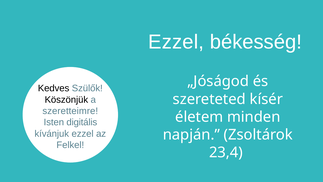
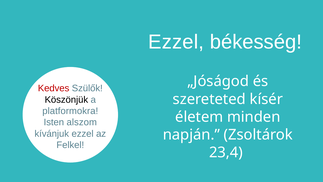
Kedves colour: black -> red
szeretteimre: szeretteimre -> platformokra
digitális: digitális -> alszom
